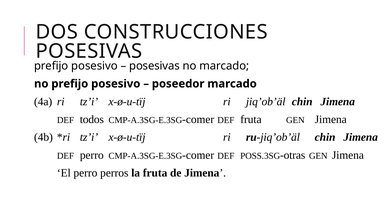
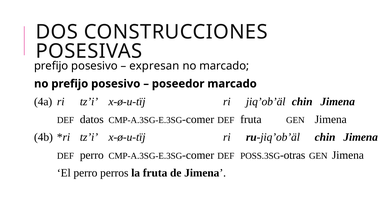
posesivas at (154, 66): posesivas -> expresan
todos: todos -> datos
